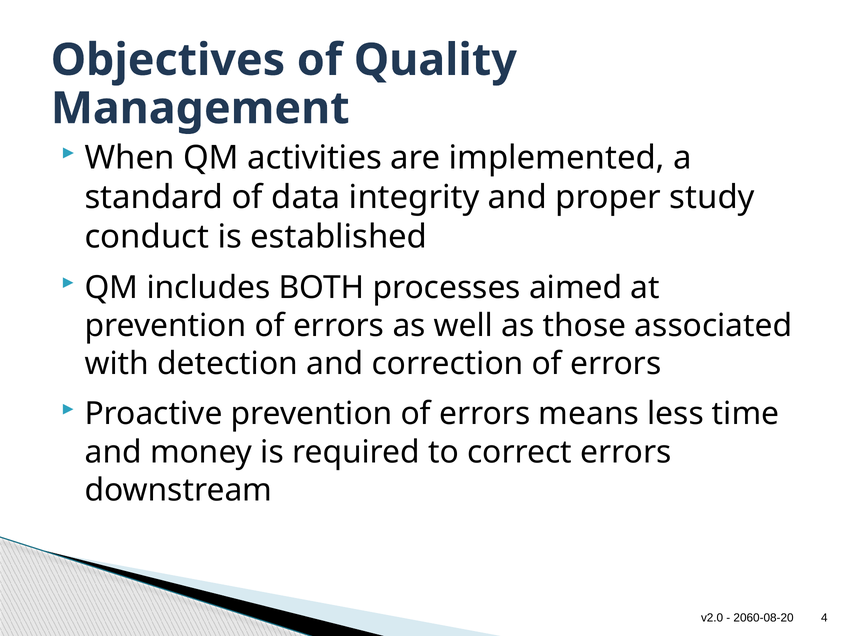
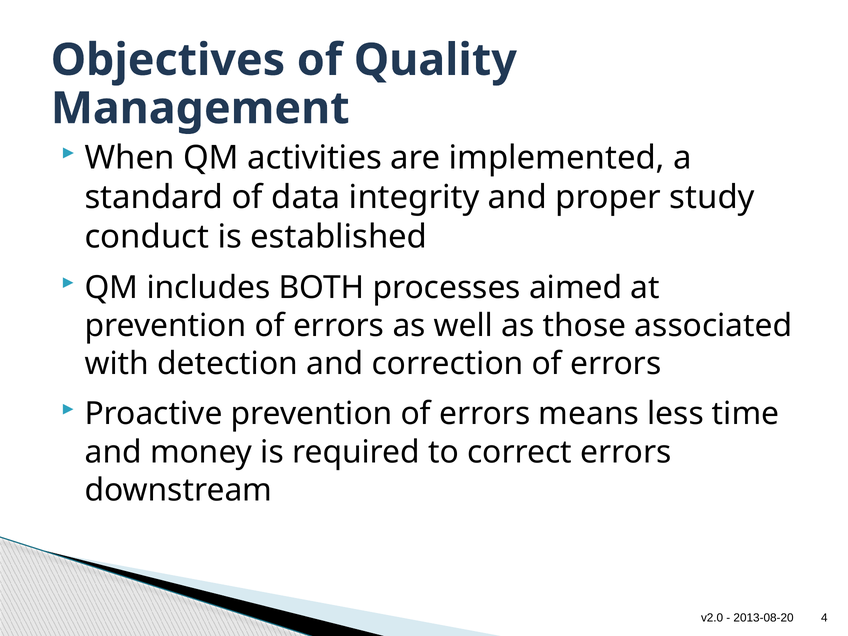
2060-08-20: 2060-08-20 -> 2013-08-20
